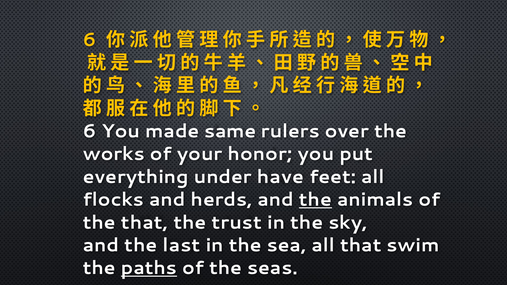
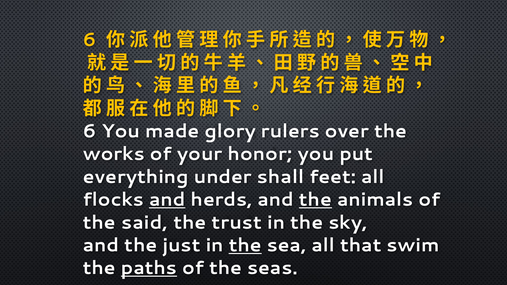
same: same -> glory
have: have -> shall
and at (167, 200) underline: none -> present
the that: that -> said
last: last -> just
the at (245, 245) underline: none -> present
